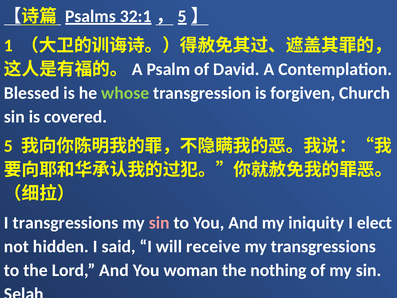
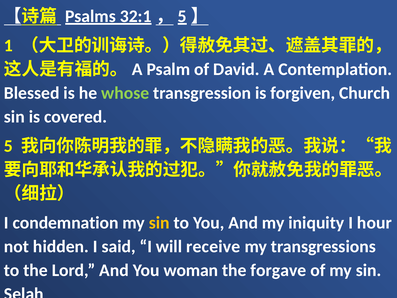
I transgressions: transgressions -> condemnation
sin at (159, 223) colour: pink -> yellow
elect: elect -> hour
nothing: nothing -> forgave
